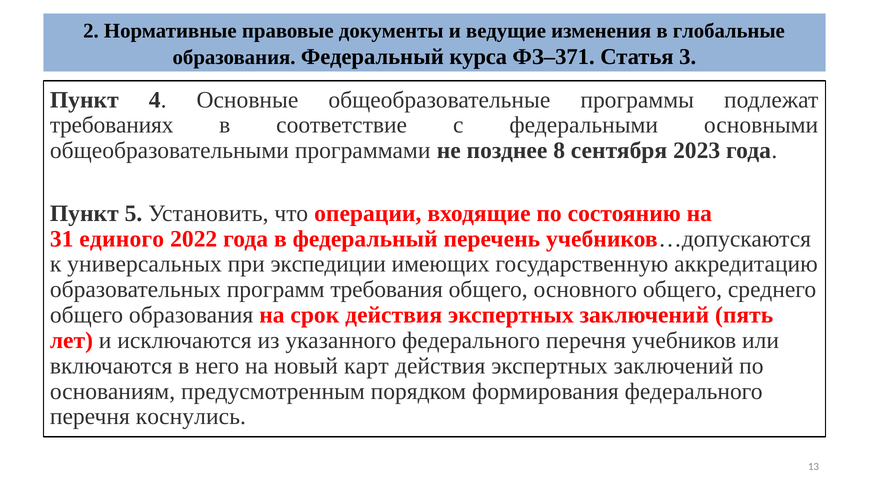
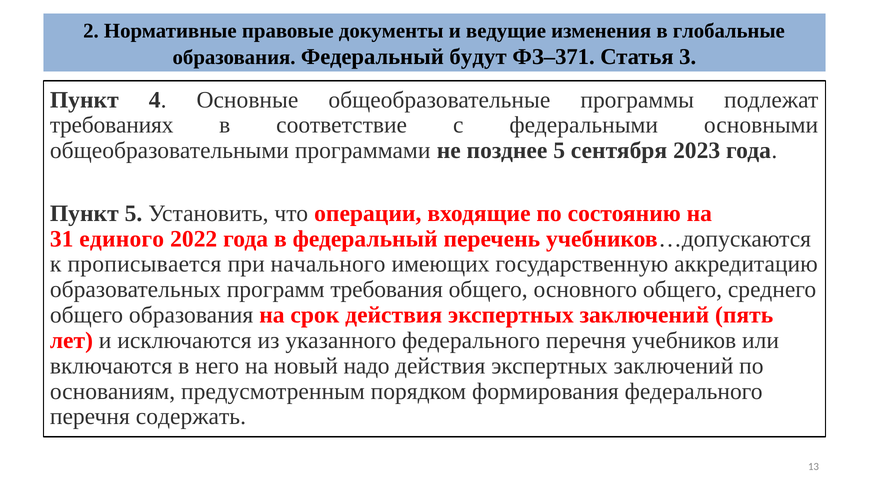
курса: курса -> будут
позднее 8: 8 -> 5
универсальных: универсальных -> прописывается
экспедиции: экспедиции -> начального
карт: карт -> надо
коснулись: коснулись -> содержать
